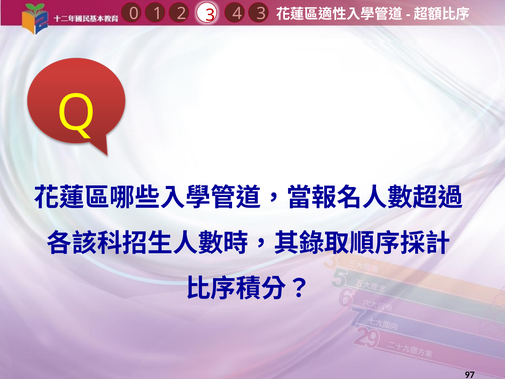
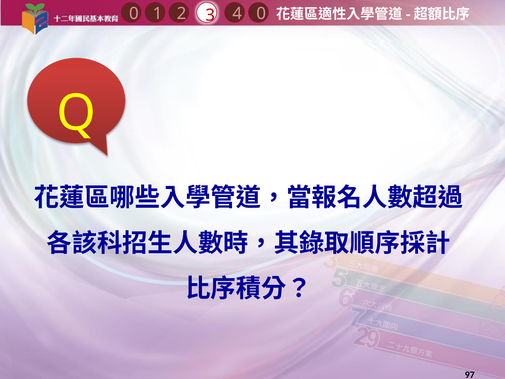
4 3: 3 -> 0
